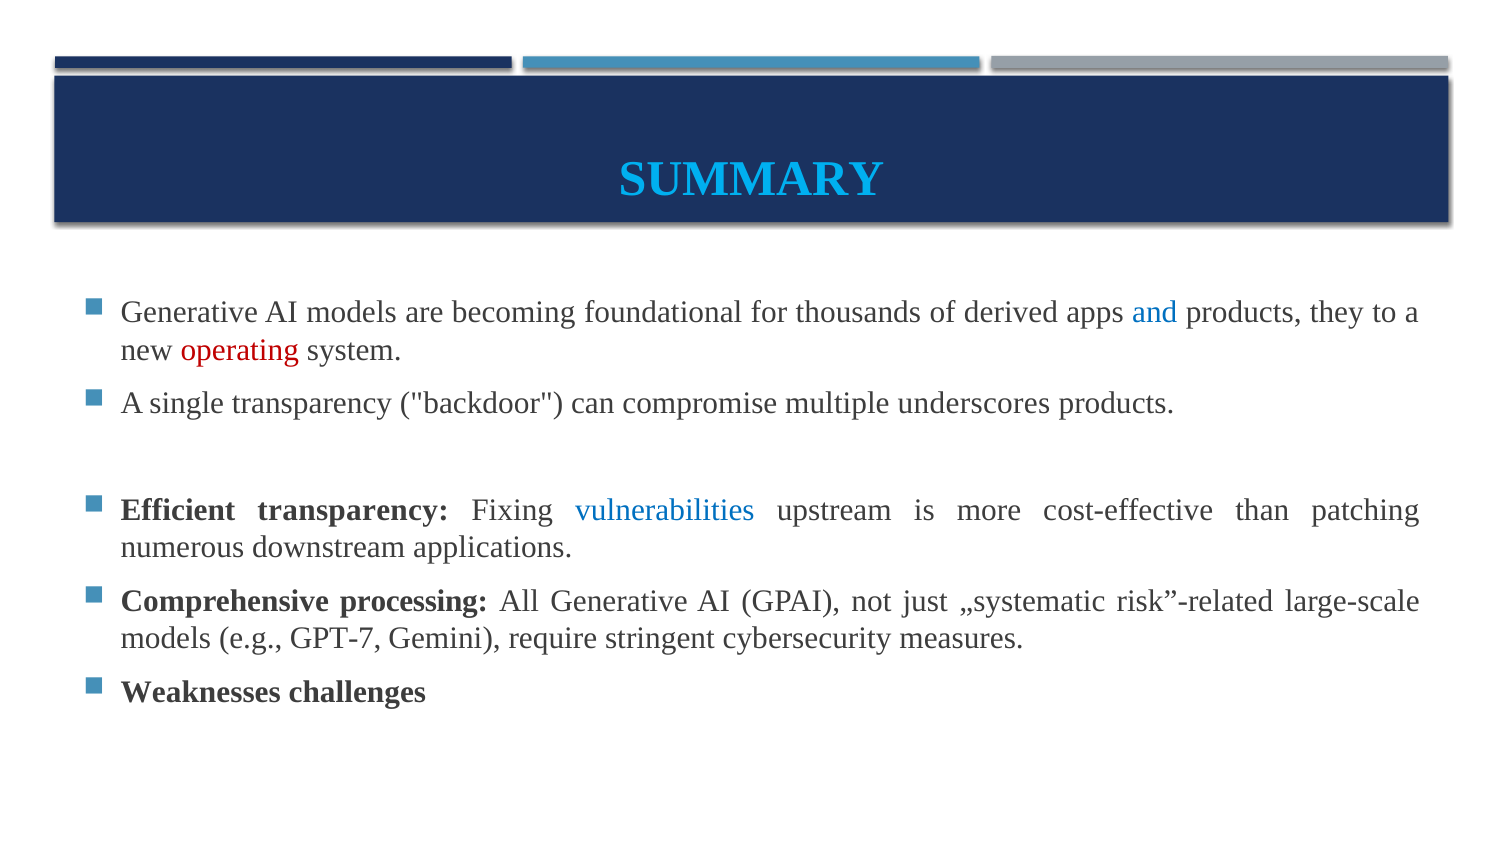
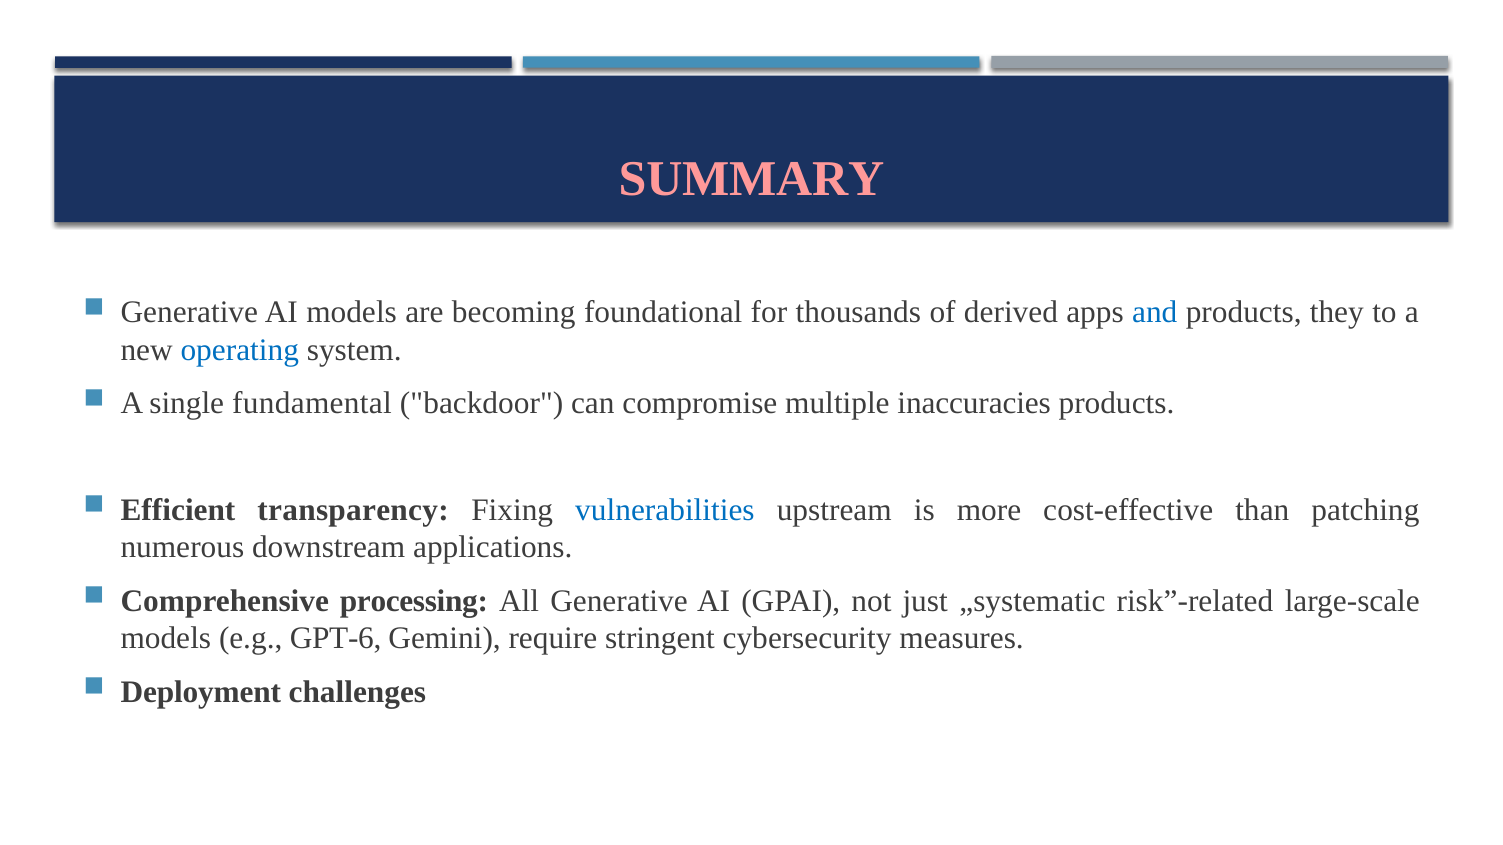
SUMMARY colour: light blue -> pink
operating colour: red -> blue
single transparency: transparency -> fundamental
underscores: underscores -> inaccuracies
GPT-7: GPT-7 -> GPT-6
Weaknesses: Weaknesses -> Deployment
